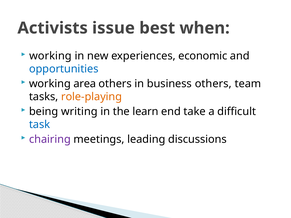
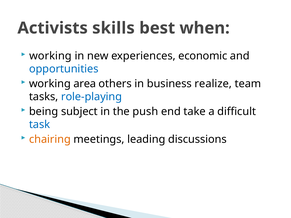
issue: issue -> skills
business others: others -> realize
role-playing colour: orange -> blue
writing: writing -> subject
learn: learn -> push
chairing colour: purple -> orange
